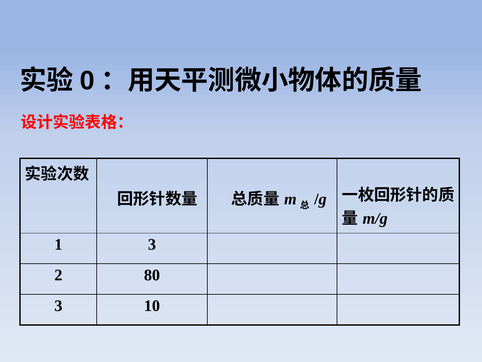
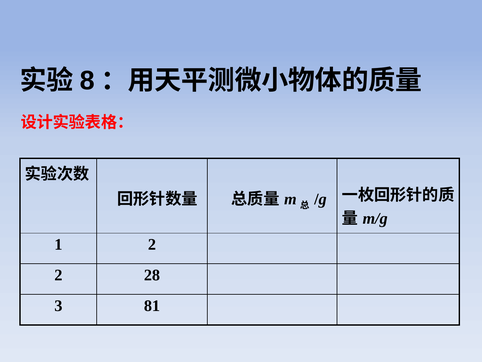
0: 0 -> 8
1 3: 3 -> 2
80: 80 -> 28
10: 10 -> 81
